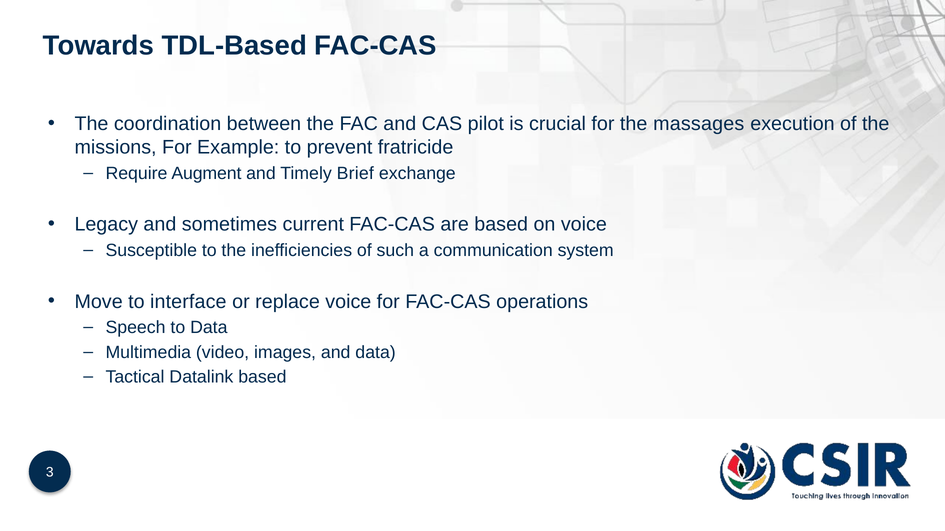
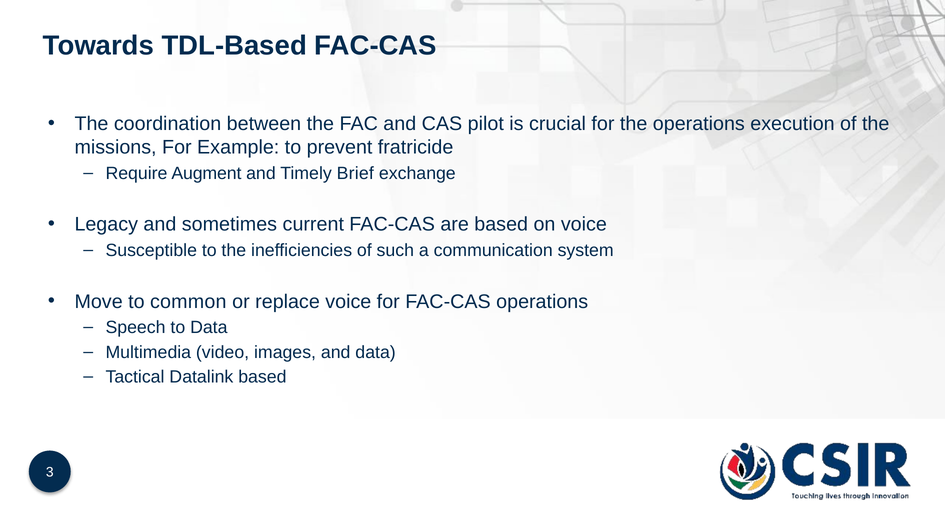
the massages: massages -> operations
interface: interface -> common
